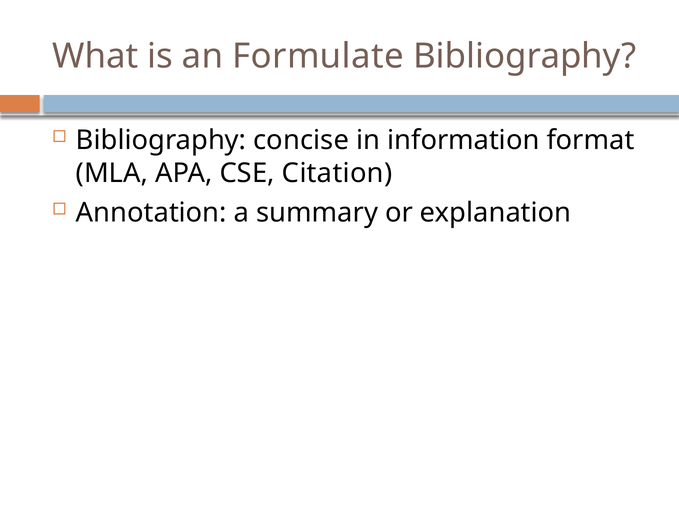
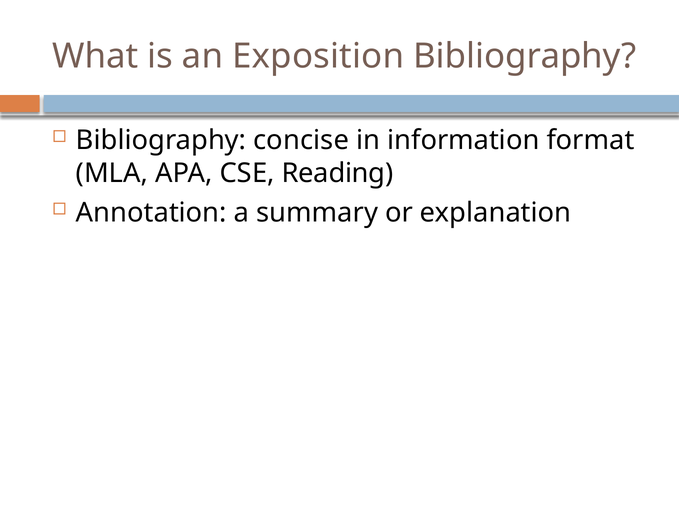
Formulate: Formulate -> Exposition
Citation: Citation -> Reading
